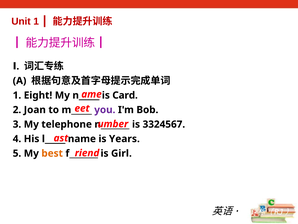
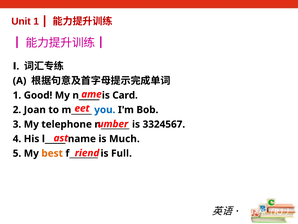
Eight: Eight -> Good
you colour: purple -> blue
Years: Years -> Much
Girl: Girl -> Full
